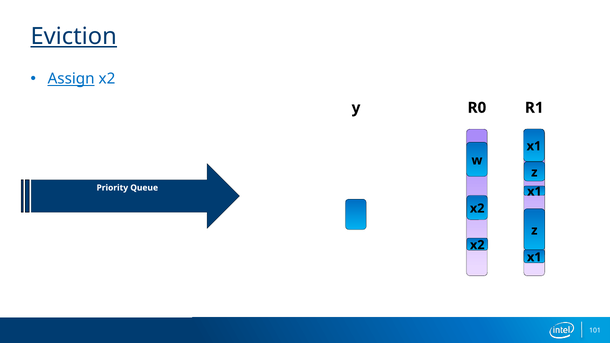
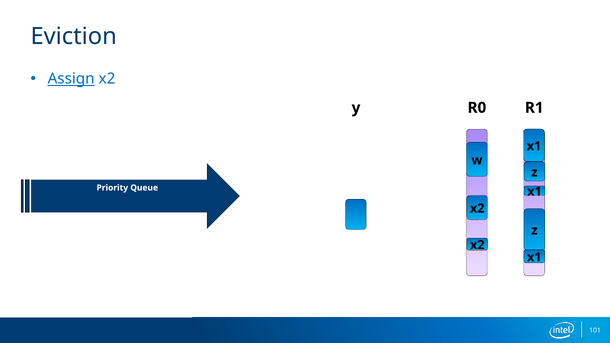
Eviction underline: present -> none
